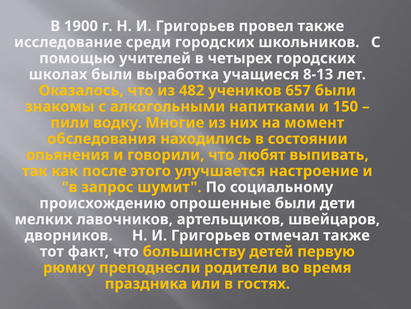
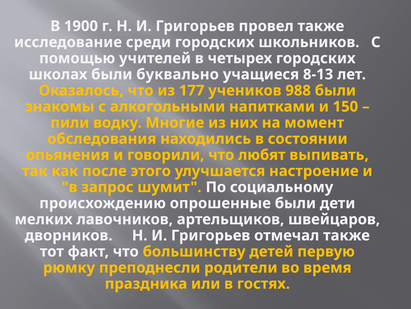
выработка: выработка -> буквально
482: 482 -> 177
657: 657 -> 988
